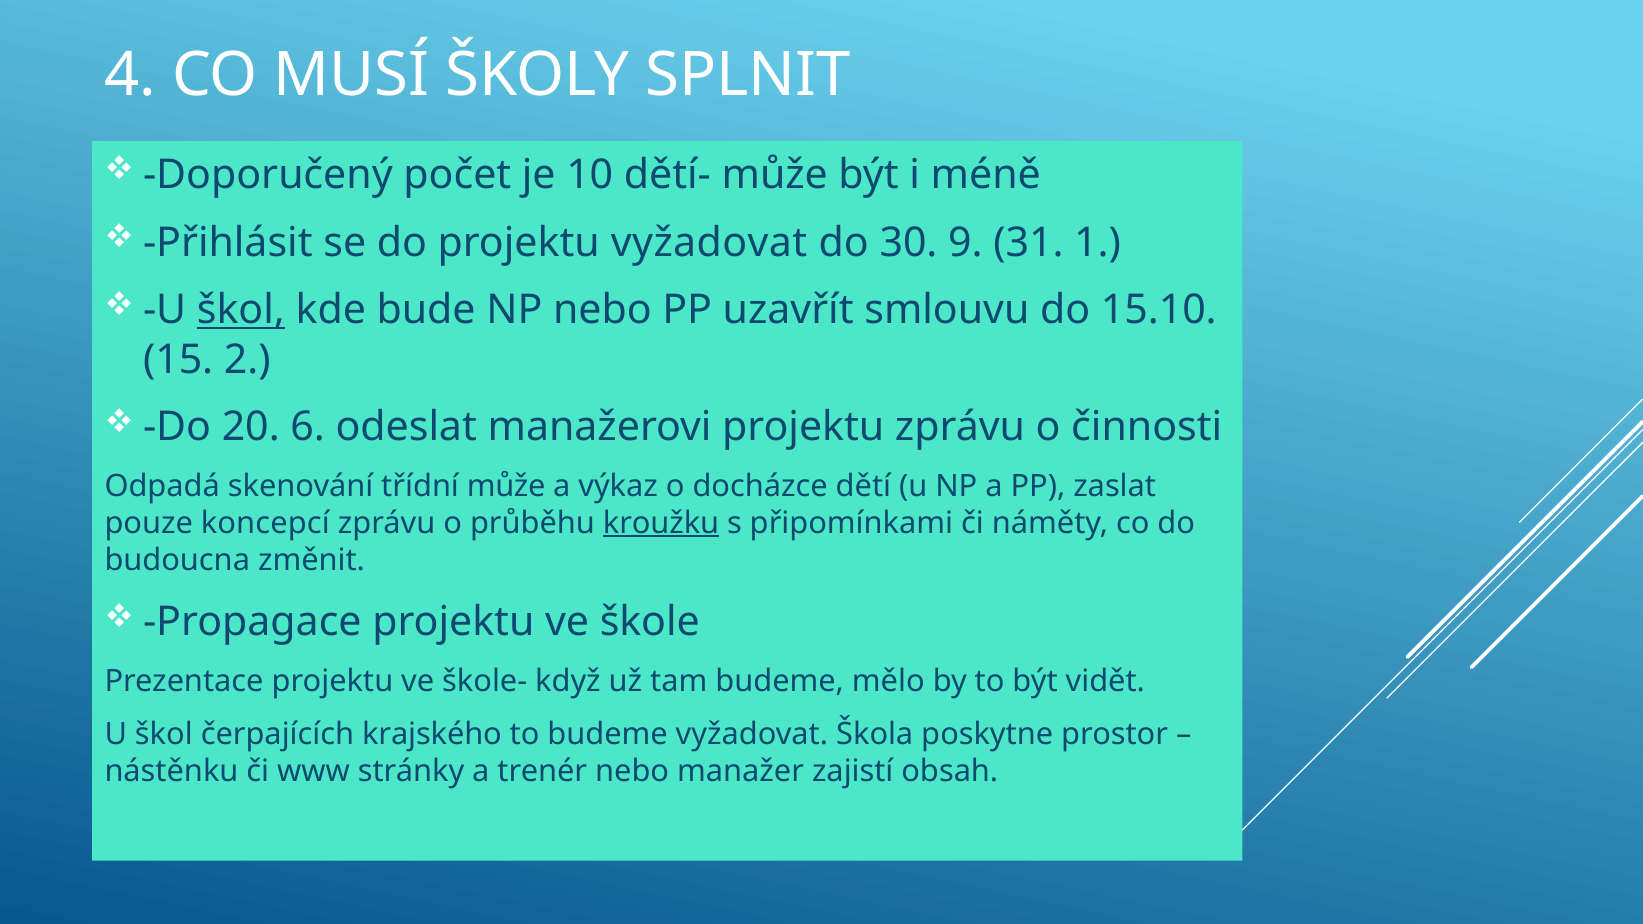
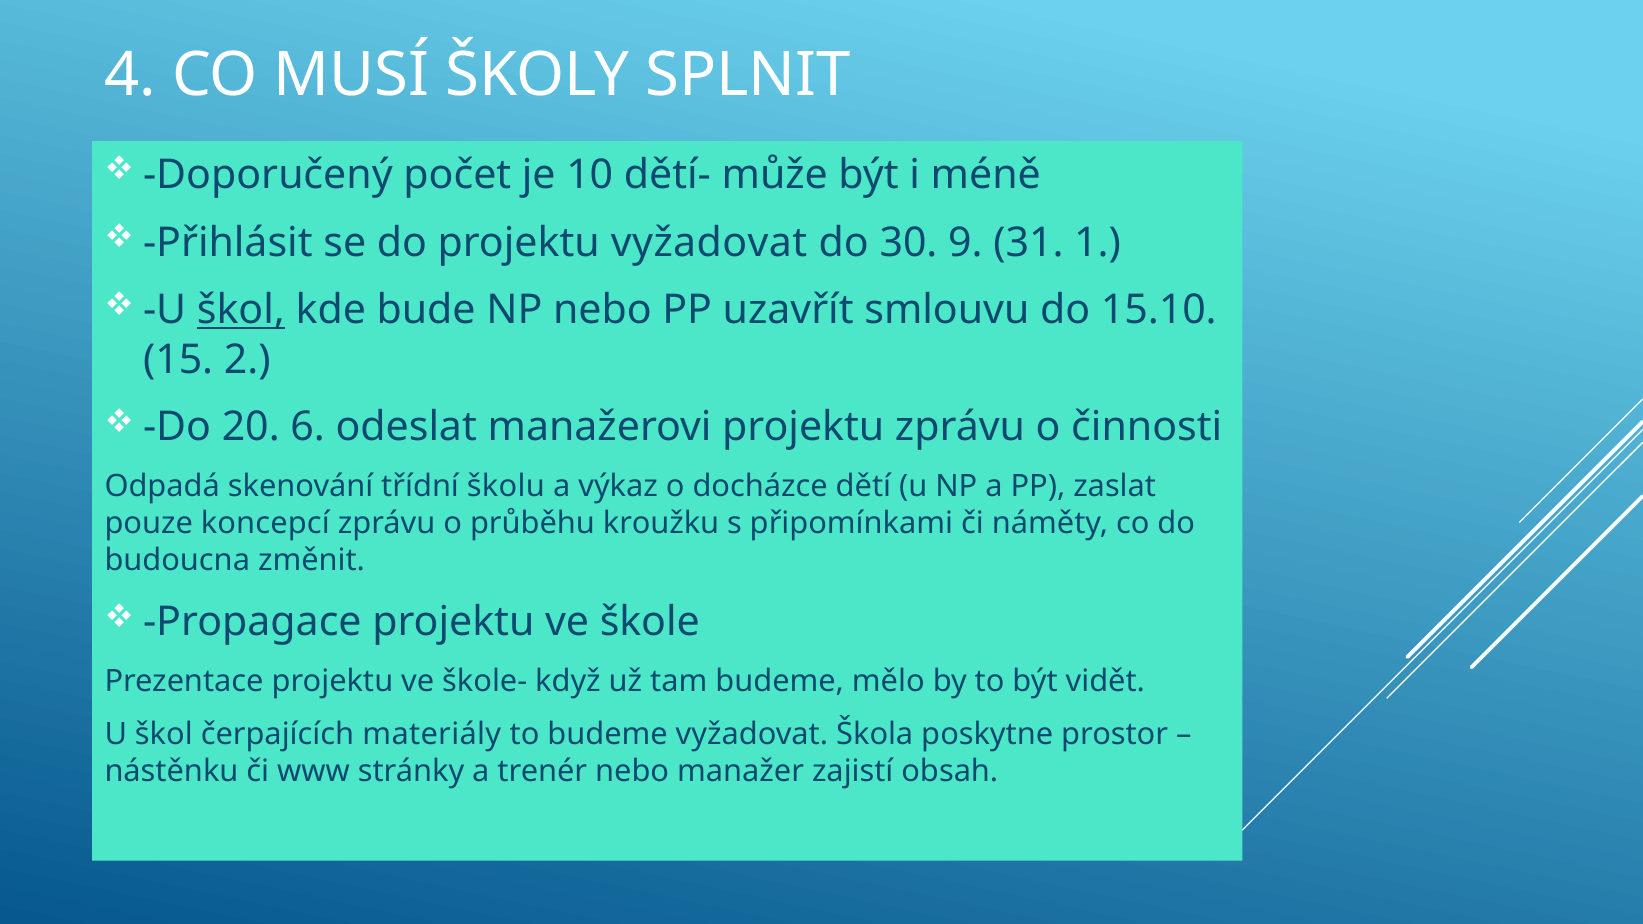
třídní může: může -> školu
kroužku underline: present -> none
krajského: krajského -> materiály
